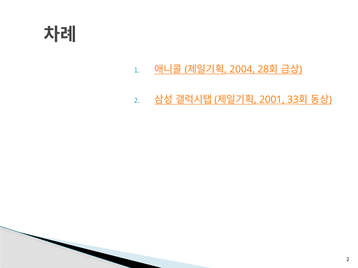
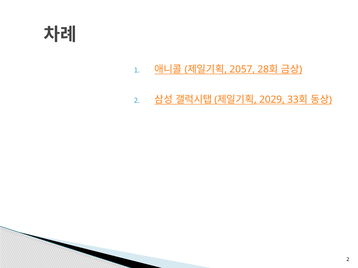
2004: 2004 -> 2057
2001: 2001 -> 2029
